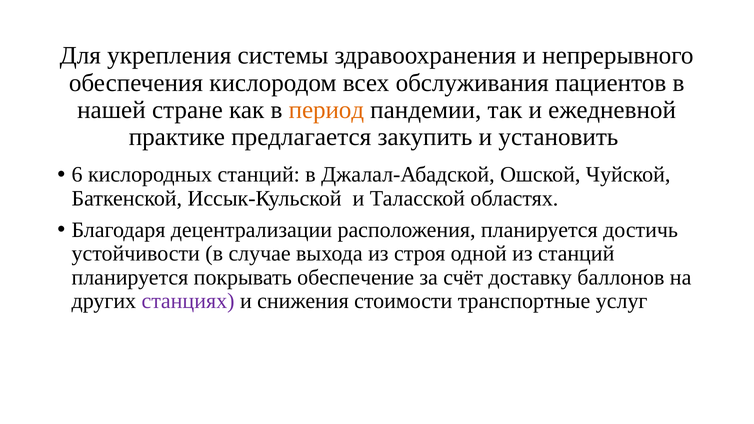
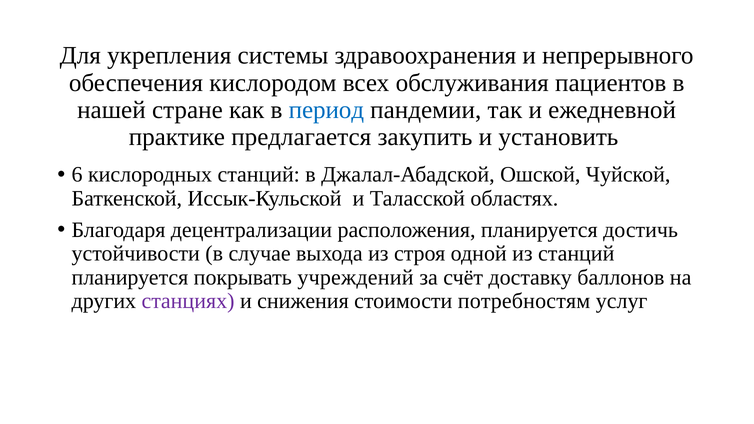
период colour: orange -> blue
обеспечение: обеспечение -> учреждений
транспортные: транспортные -> потребностям
